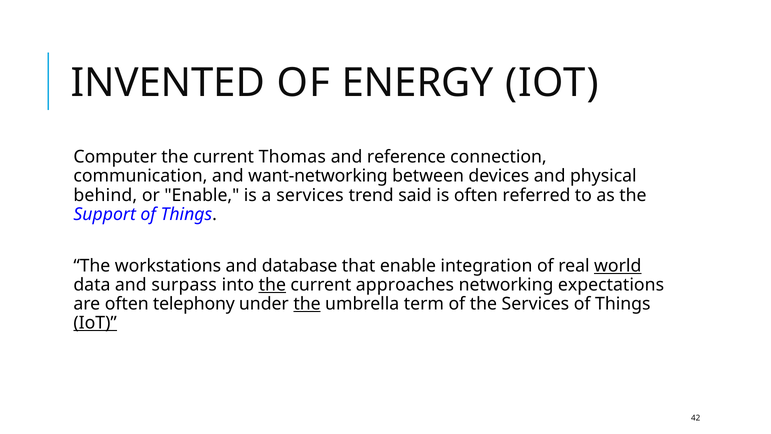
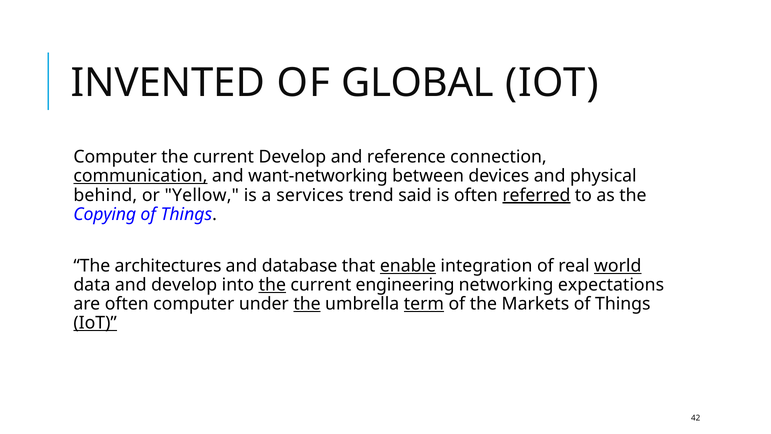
ENERGY: ENERGY -> GLOBAL
current Thomas: Thomas -> Develop
communication underline: none -> present
or Enable: Enable -> Yellow
referred underline: none -> present
Support: Support -> Copying
workstations: workstations -> architectures
enable at (408, 266) underline: none -> present
and surpass: surpass -> develop
approaches: approaches -> engineering
often telephony: telephony -> computer
term underline: none -> present
the Services: Services -> Markets
